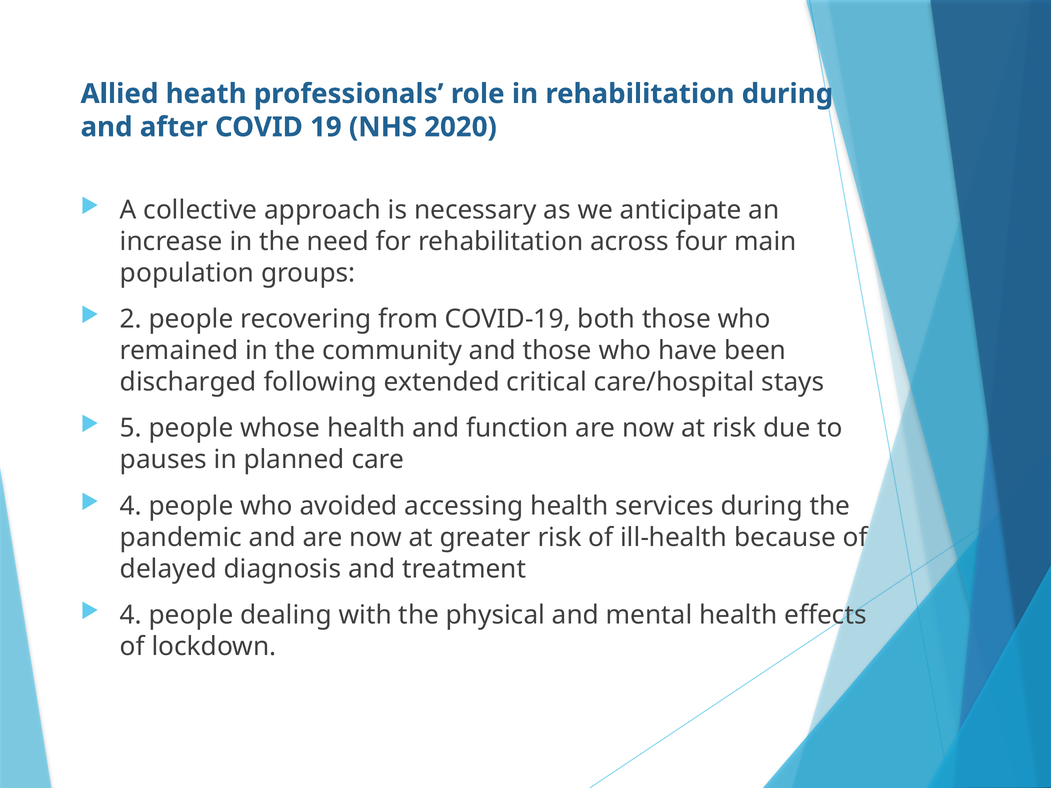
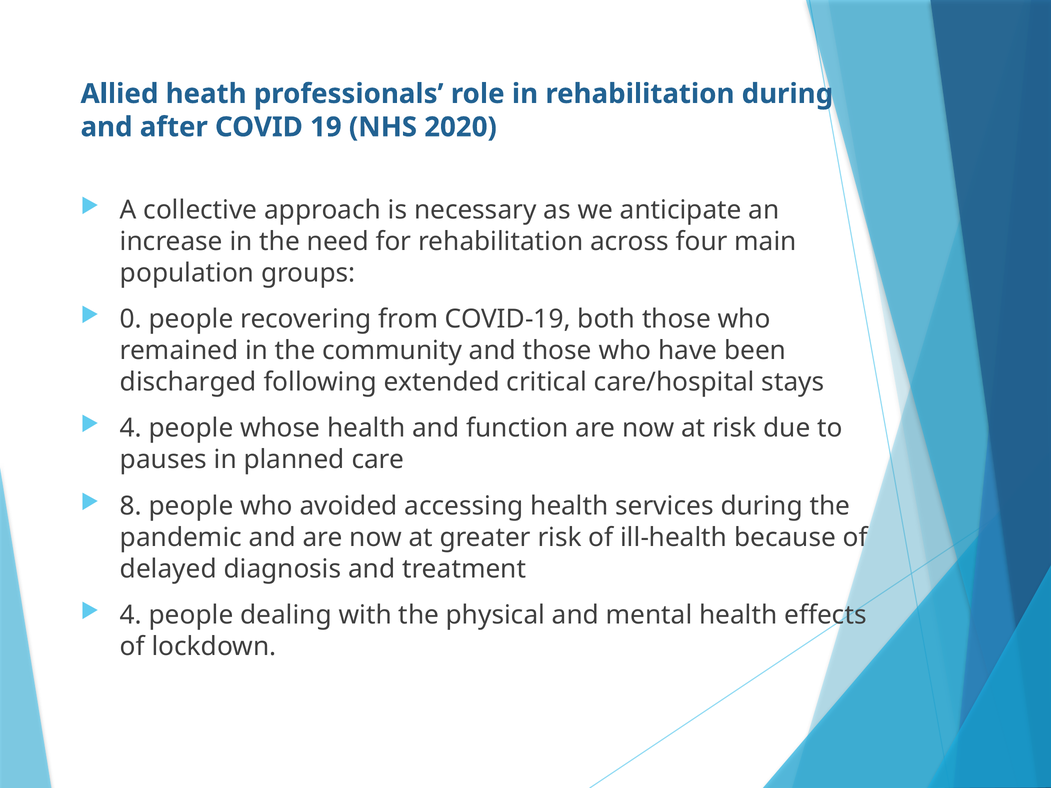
2: 2 -> 0
5 at (131, 428): 5 -> 4
4 at (131, 506): 4 -> 8
